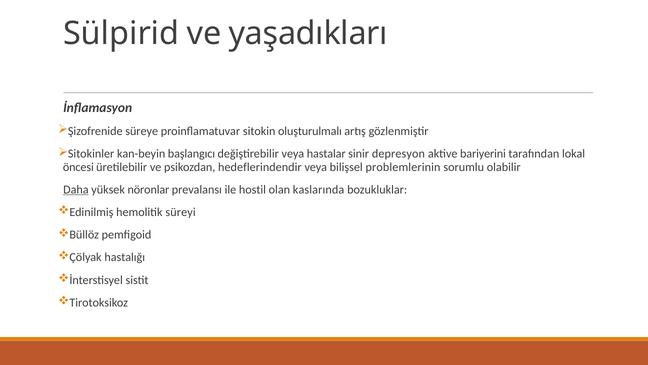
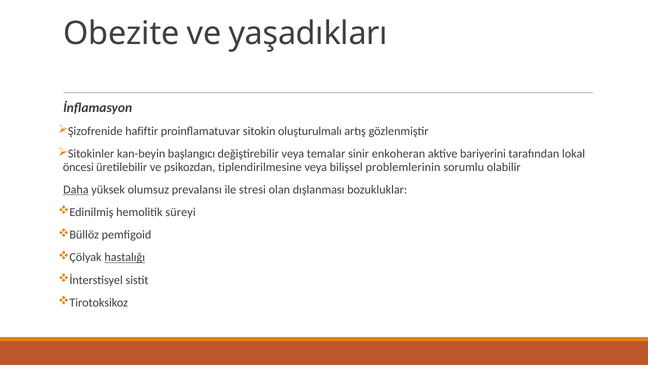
Sülpirid: Sülpirid -> Obezite
süreye: süreye -> hafiftir
hastalar: hastalar -> temalar
depresyon: depresyon -> enkoheran
hedeflerindendir: hedeflerindendir -> tiplendirilmesine
nöronlar: nöronlar -> olumsuz
hostil: hostil -> stresi
kaslarında: kaslarında -> dışlanması
hastalığı underline: none -> present
